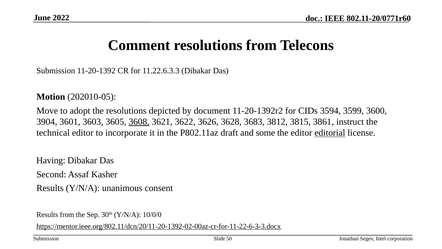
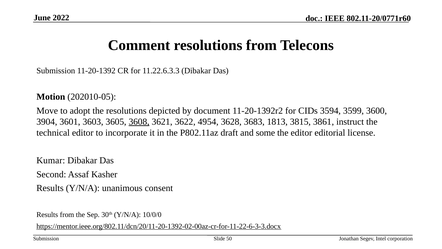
3626: 3626 -> 4954
3812: 3812 -> 1813
editorial underline: present -> none
Having: Having -> Kumar
